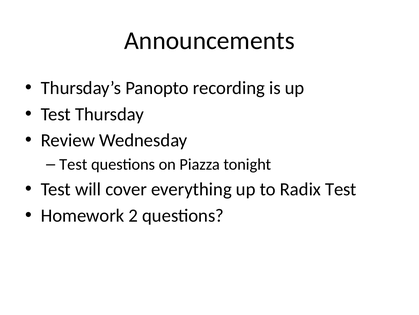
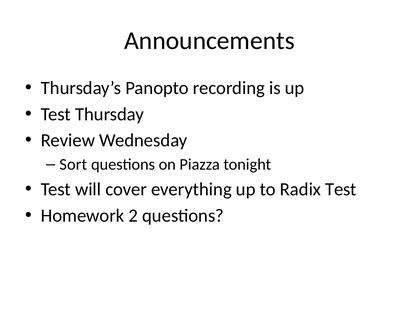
Test at (73, 164): Test -> Sort
